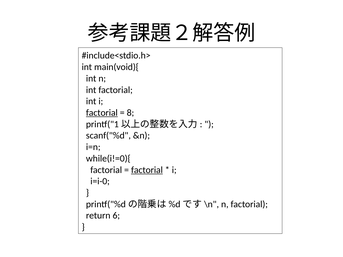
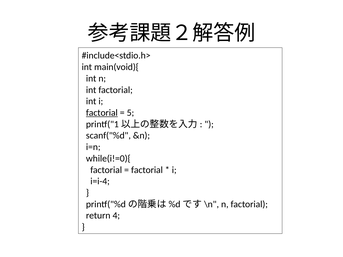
8: 8 -> 5
factorial at (147, 170) underline: present -> none
i=i-0: i=i-0 -> i=i-4
6: 6 -> 4
